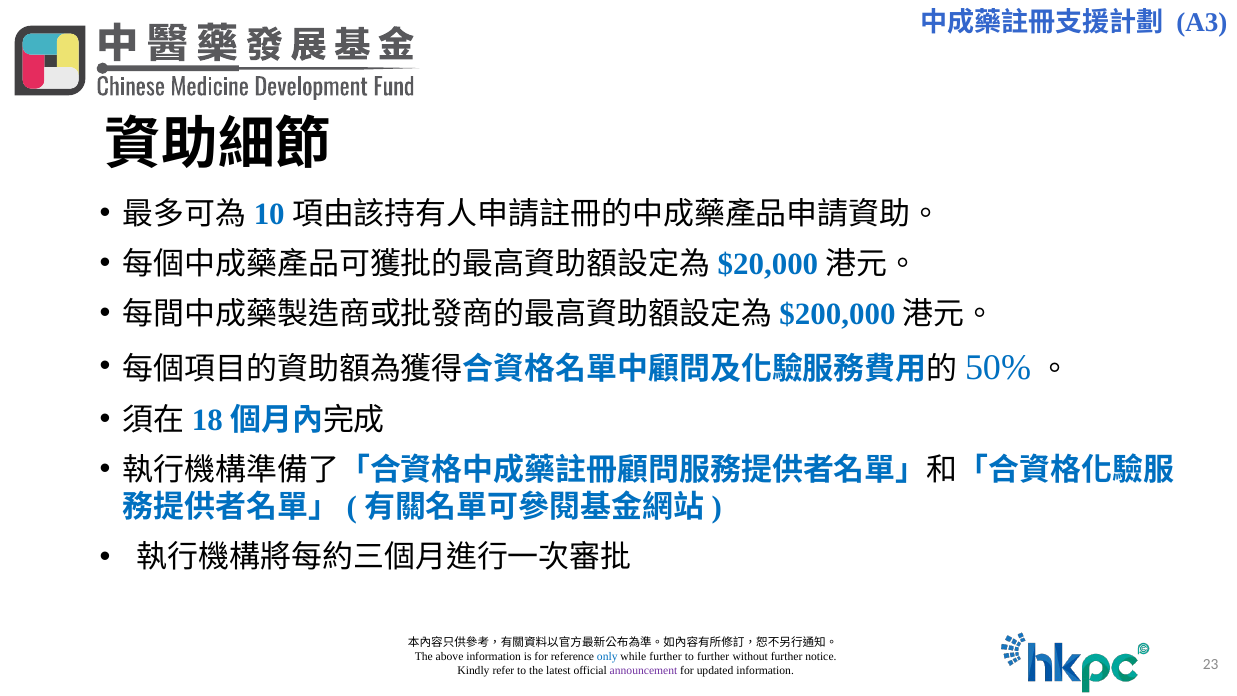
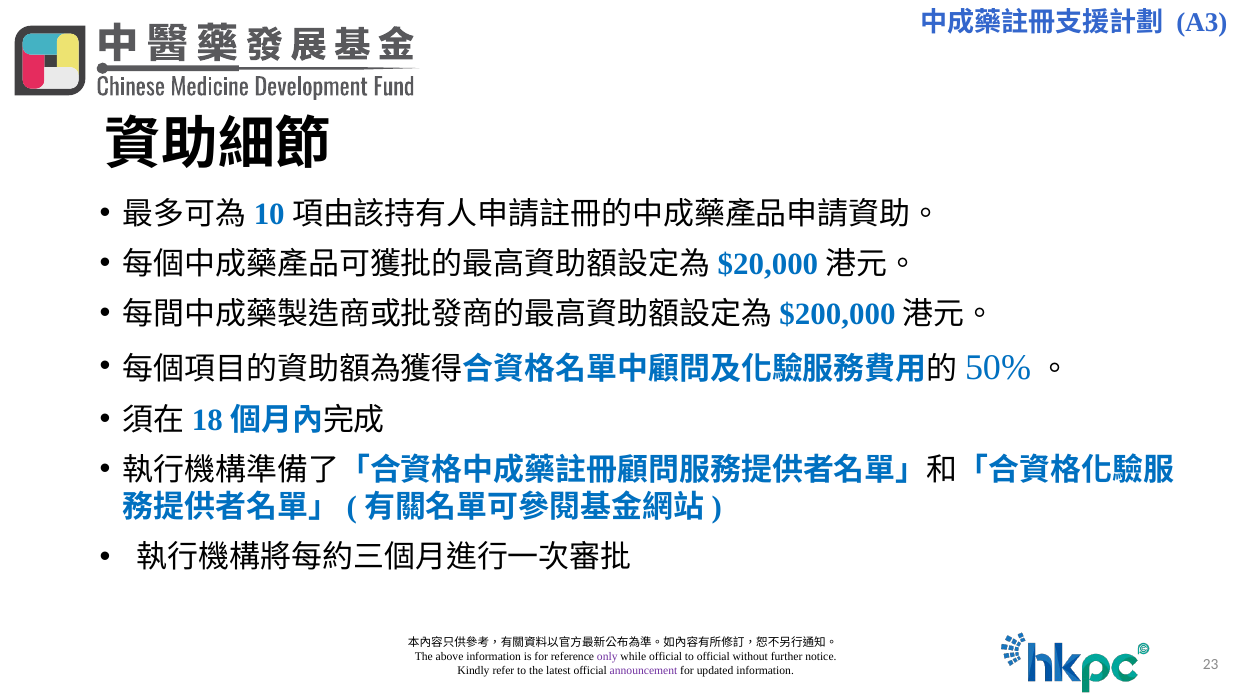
only colour: blue -> purple
while further: further -> official
to further: further -> official
